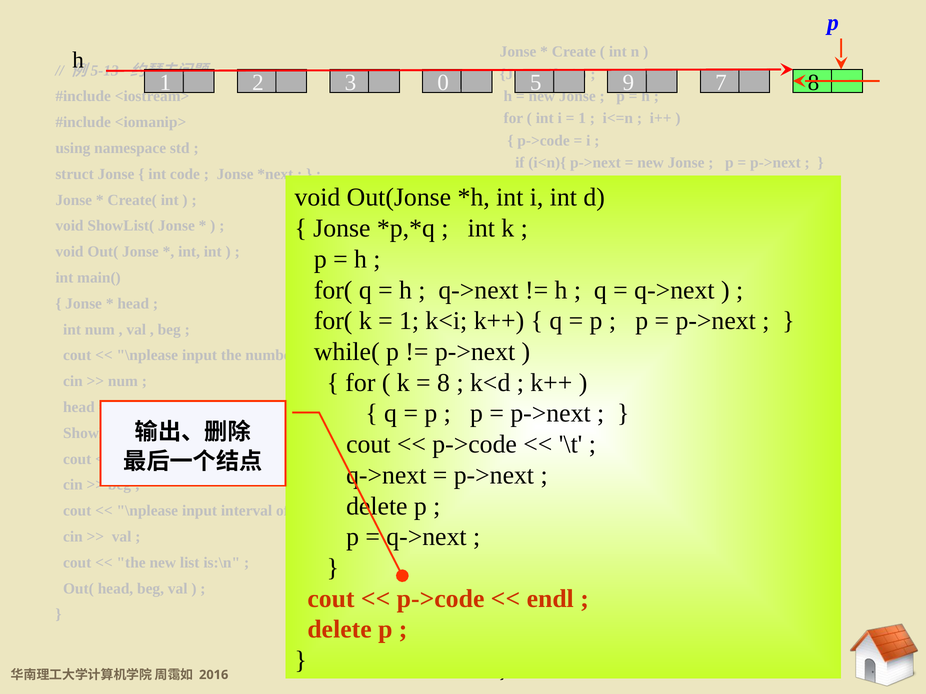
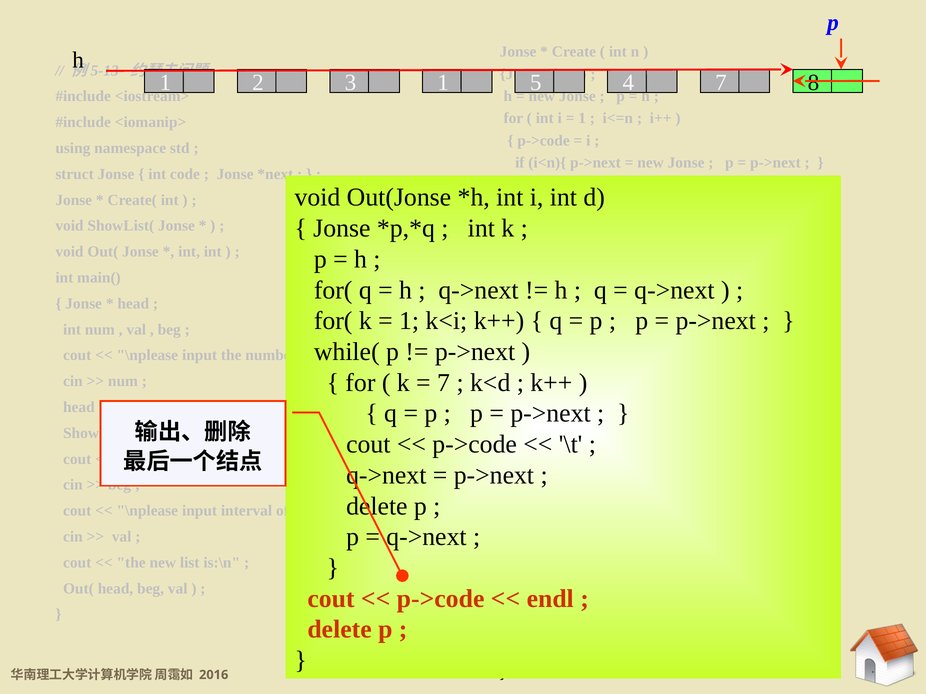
3 0: 0 -> 1
9: 9 -> 4
8 at (444, 383): 8 -> 7
